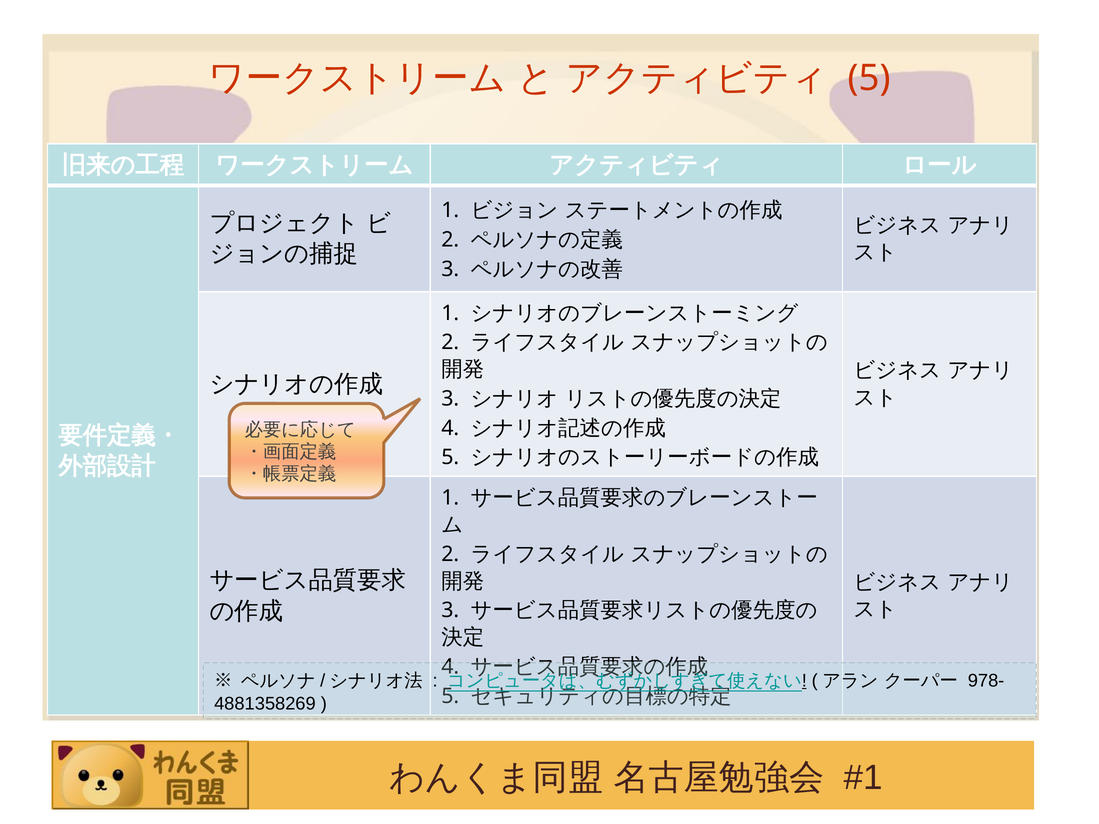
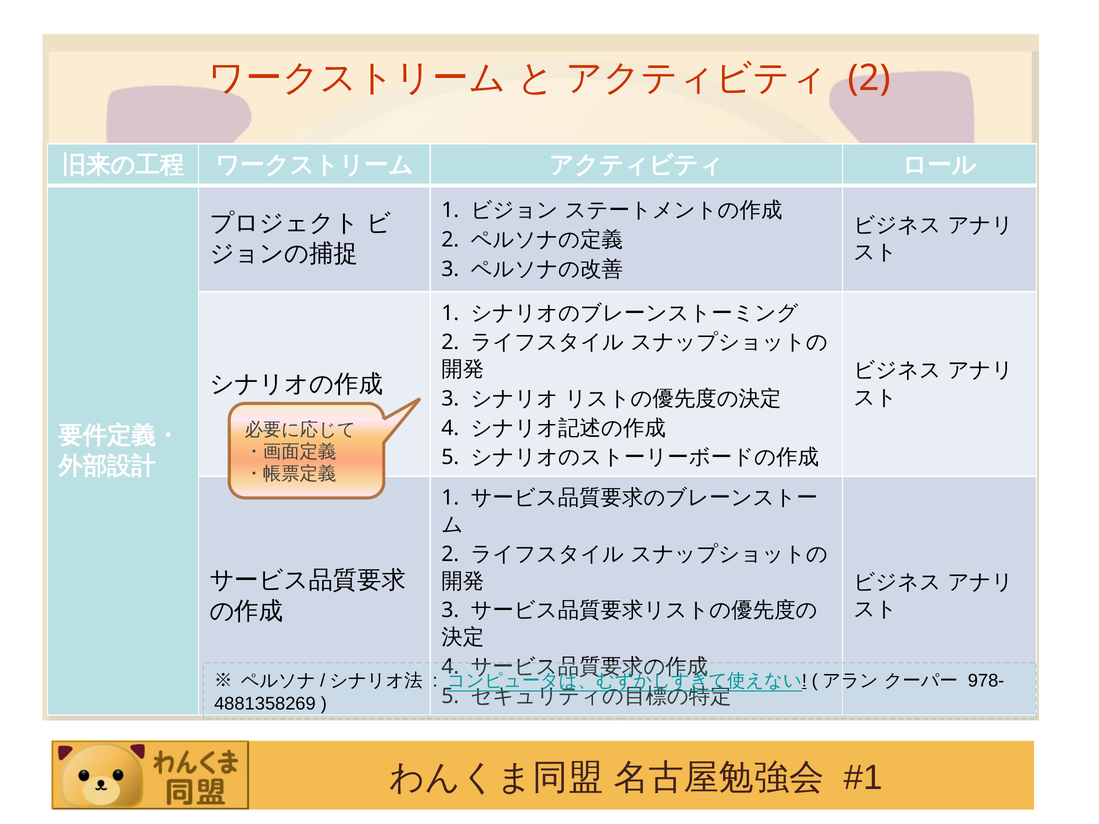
5 at (869, 78): 5 -> 2
